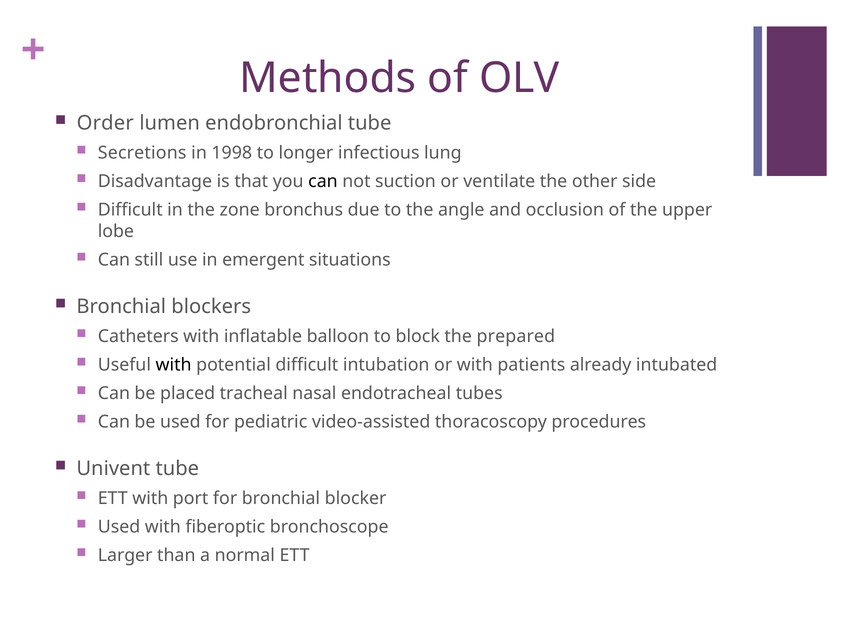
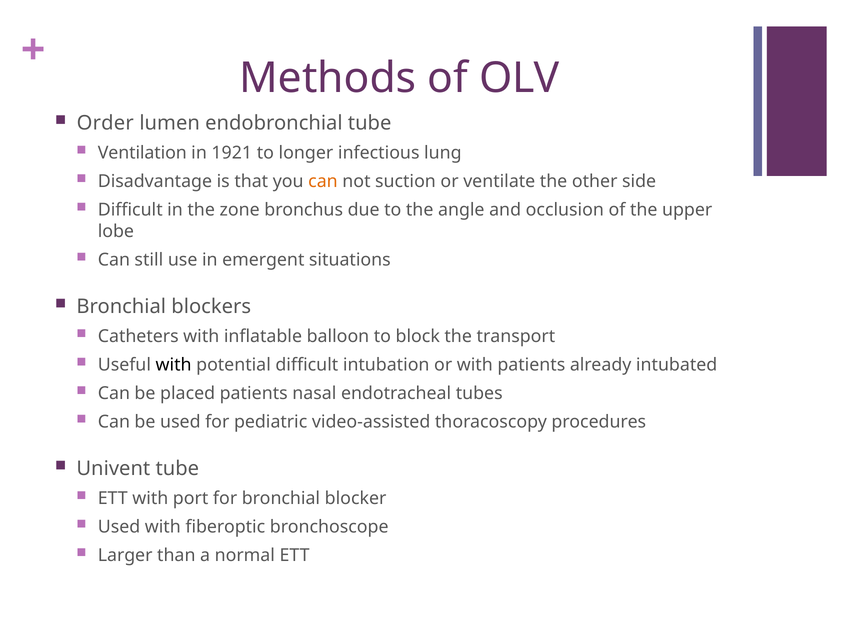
Secretions: Secretions -> Ventilation
1998: 1998 -> 1921
can at (323, 181) colour: black -> orange
prepared: prepared -> transport
placed tracheal: tracheal -> patients
